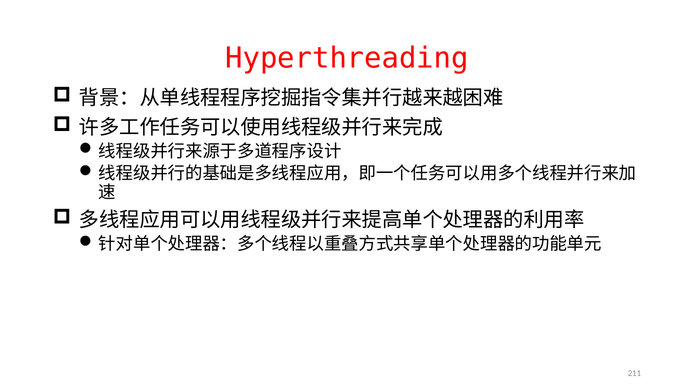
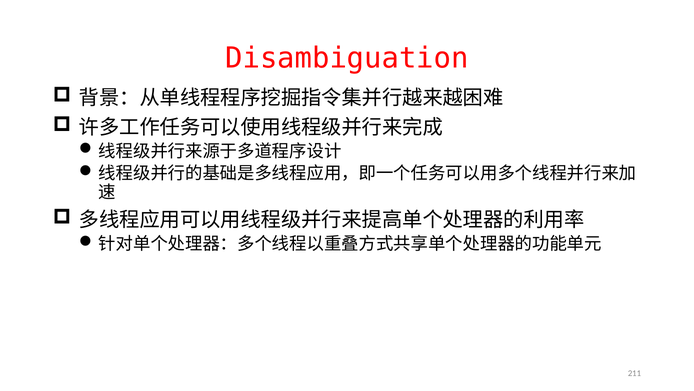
Hyperthreading: Hyperthreading -> Disambiguation
